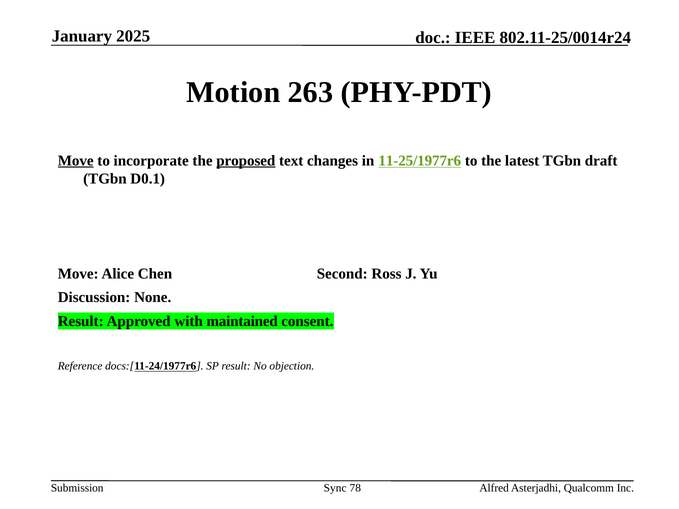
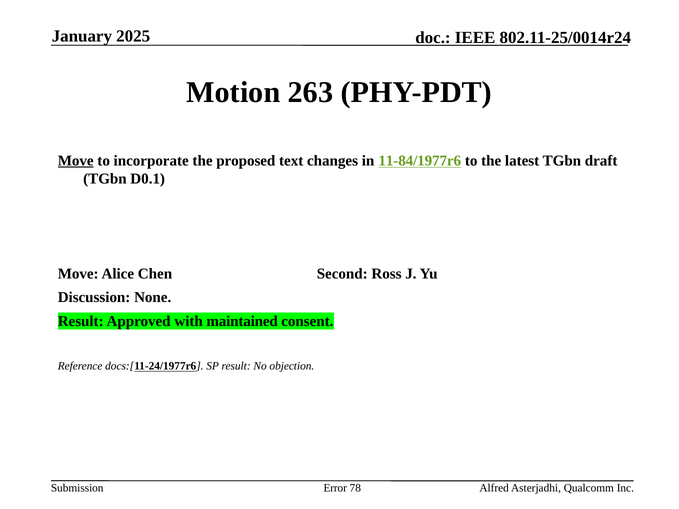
proposed underline: present -> none
11-25/1977r6: 11-25/1977r6 -> 11-84/1977r6
Sync: Sync -> Error
